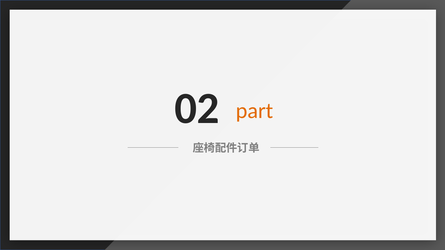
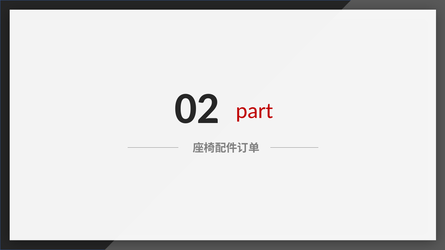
part colour: orange -> red
